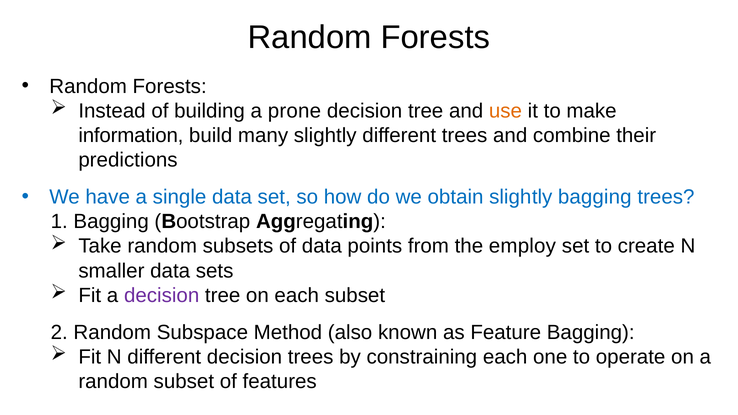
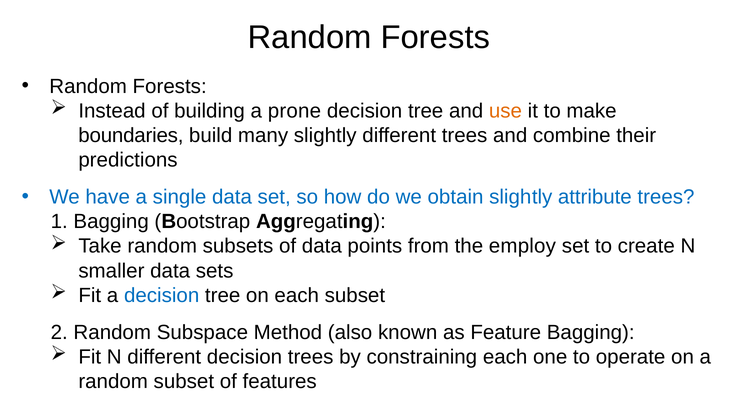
information: information -> boundaries
slightly bagging: bagging -> attribute
decision at (162, 295) colour: purple -> blue
